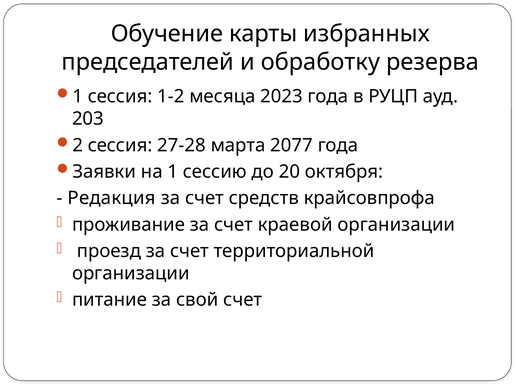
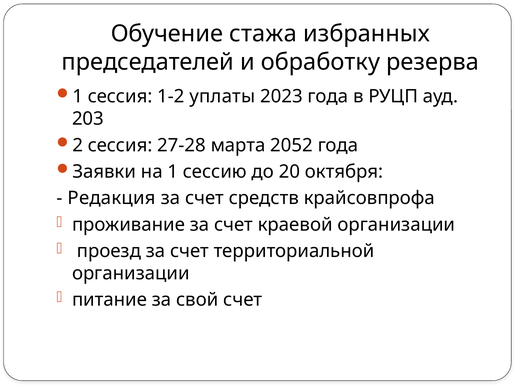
карты: карты -> стажа
месяца: месяца -> уплаты
2077: 2077 -> 2052
